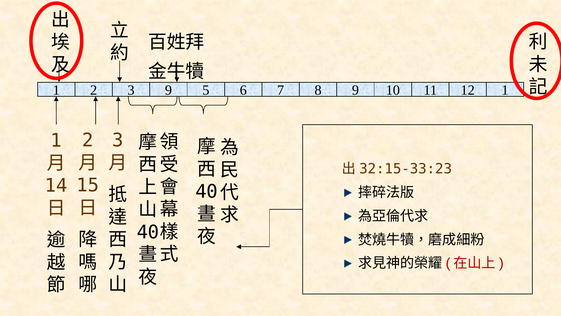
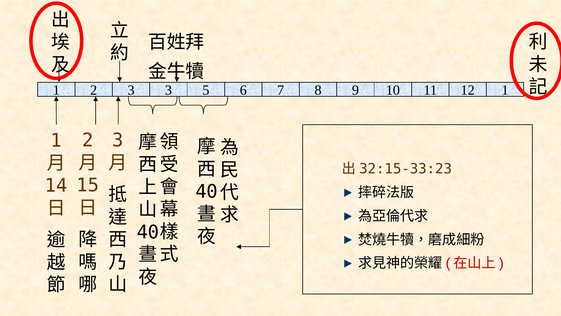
3 9: 9 -> 3
